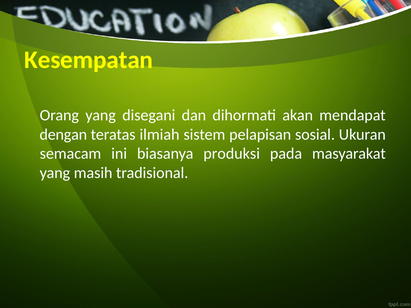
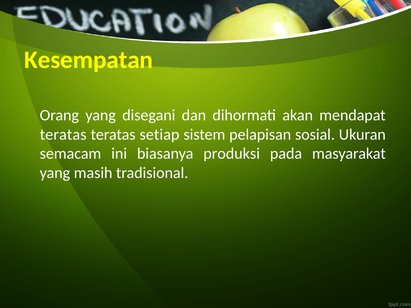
dengan at (63, 135): dengan -> teratas
ilmiah: ilmiah -> setiap
